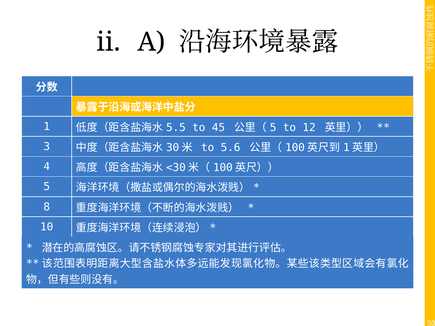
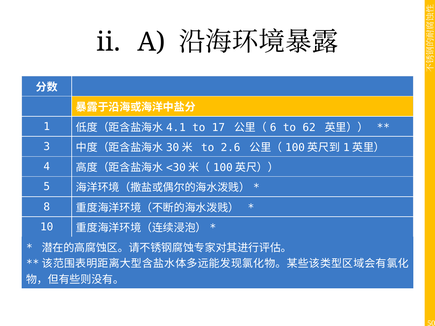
5.5: 5.5 -> 4.1
45: 45 -> 17
5 at (273, 128): 5 -> 6
12: 12 -> 62
5.6: 5.6 -> 2.6
